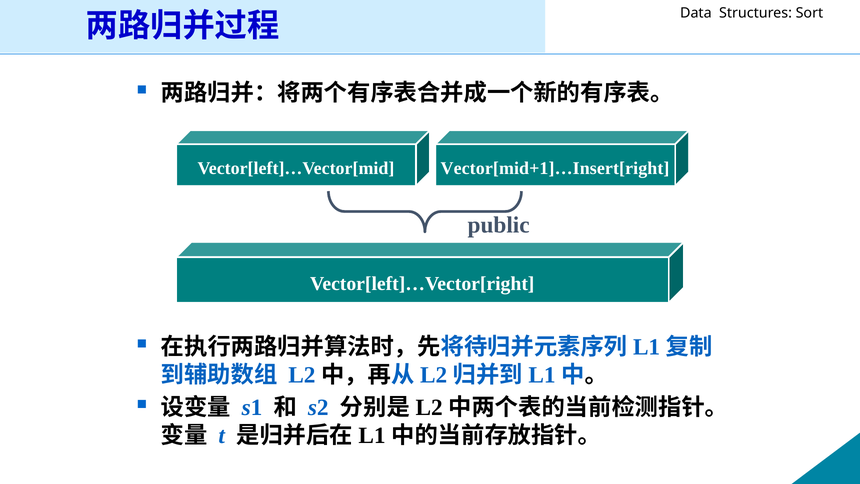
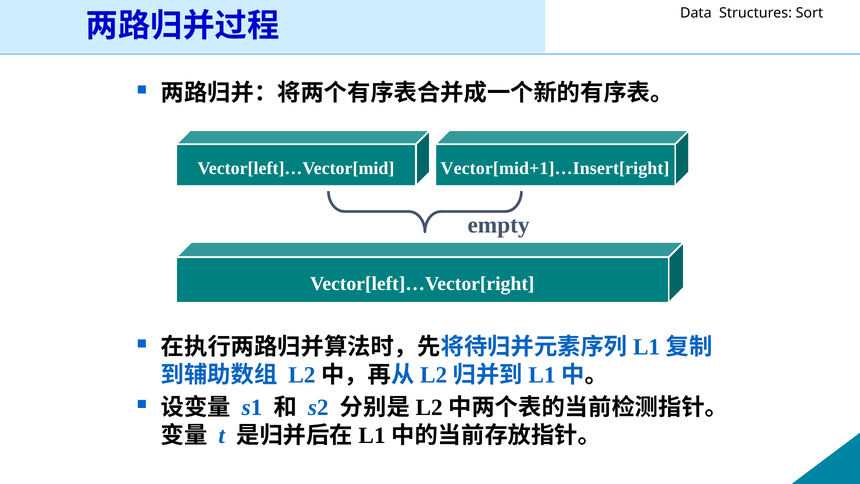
public: public -> empty
